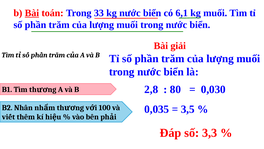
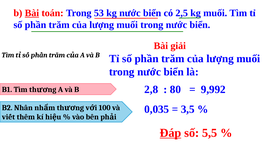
33: 33 -> 53
6,1: 6,1 -> 2,5
0,030: 0,030 -> 9,992
Đáp underline: none -> present
3,3: 3,3 -> 5,5
